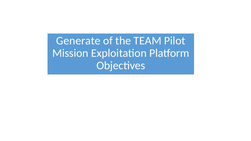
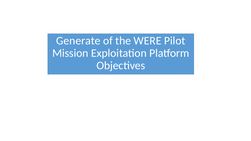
TEAM: TEAM -> WERE
